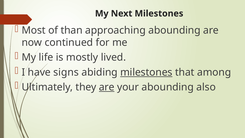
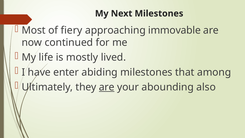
than: than -> fiery
approaching abounding: abounding -> immovable
signs: signs -> enter
milestones at (146, 72) underline: present -> none
